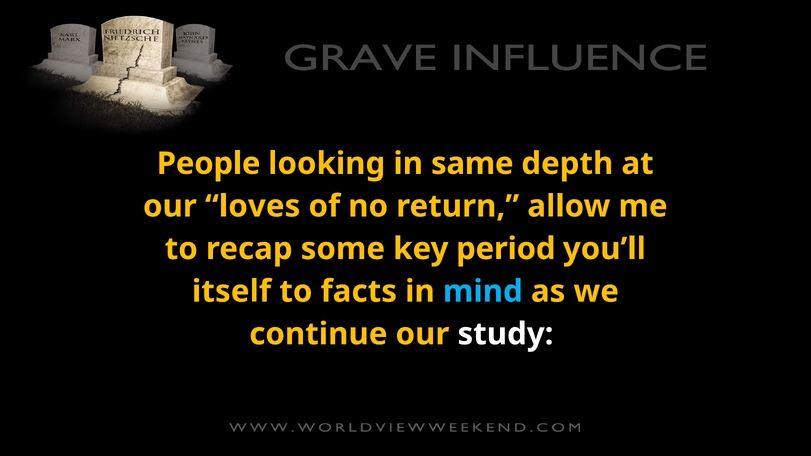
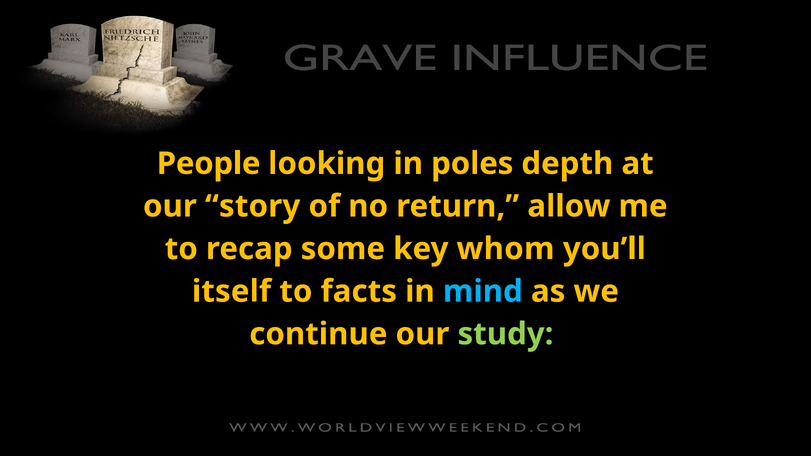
same: same -> poles
loves: loves -> story
period: period -> whom
study colour: white -> light green
